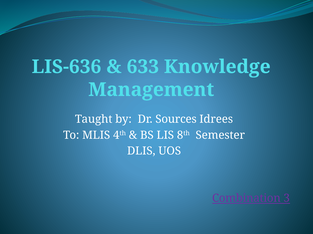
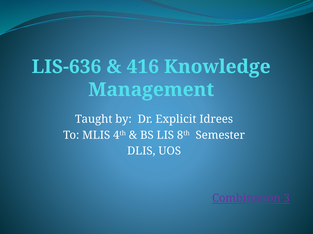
633: 633 -> 416
Sources: Sources -> Explicit
